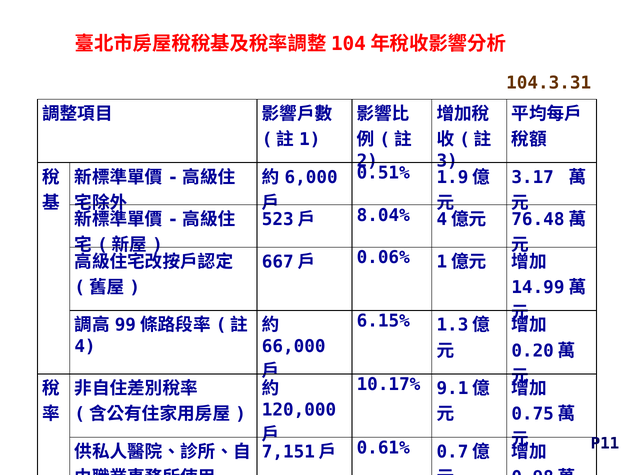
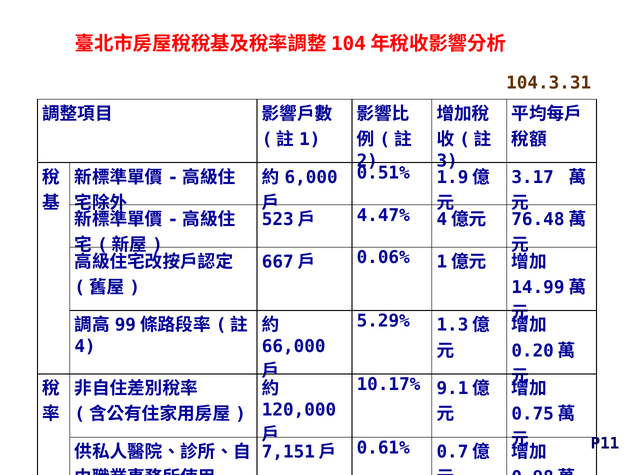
8.04%: 8.04% -> 4.47%
6.15%: 6.15% -> 5.29%
